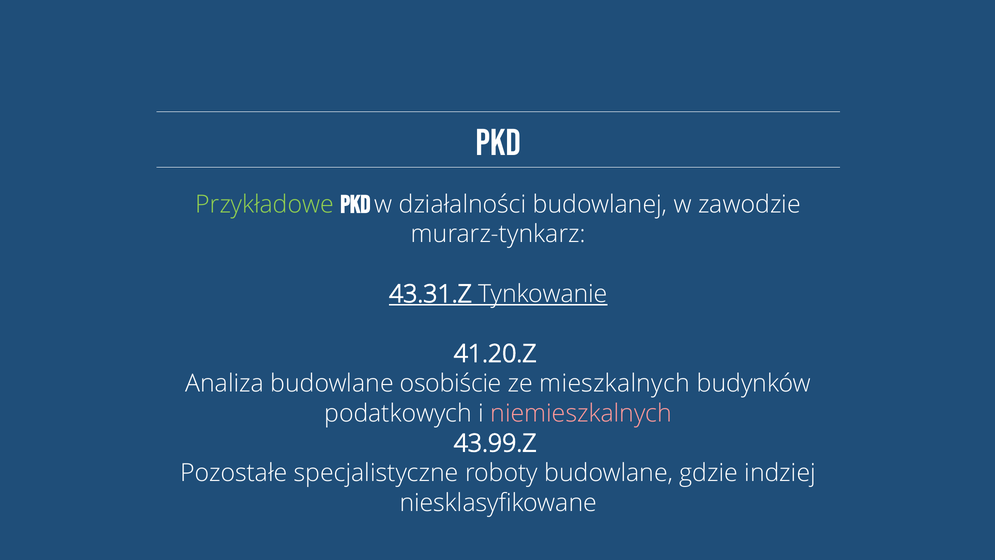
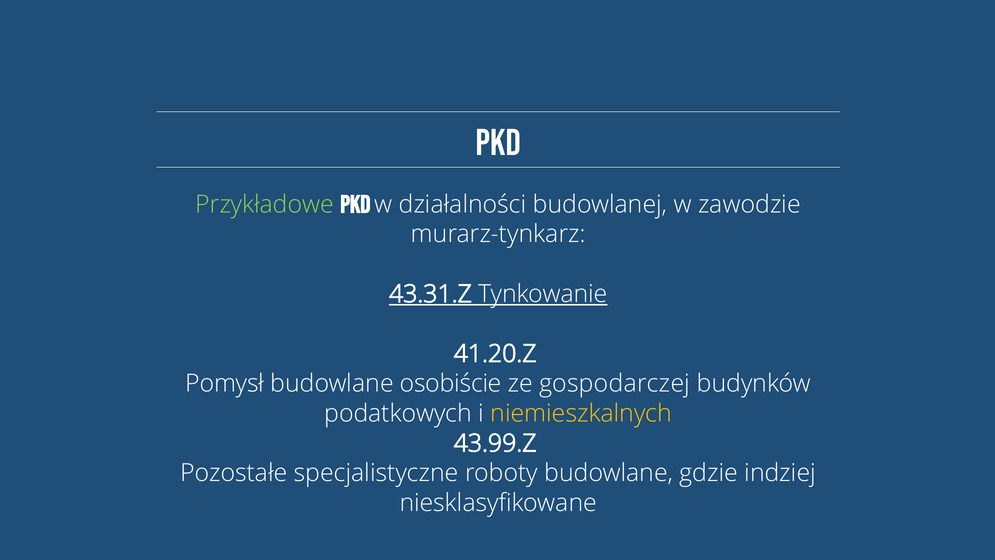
Analiza: Analiza -> Pomysł
mieszkalnych: mieszkalnych -> gospodarczej
niemieszkalnych colour: pink -> yellow
